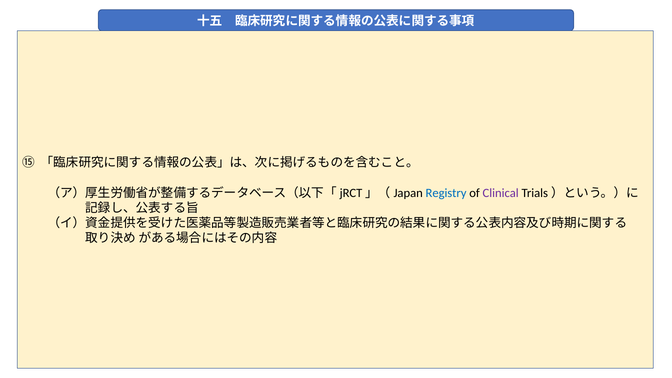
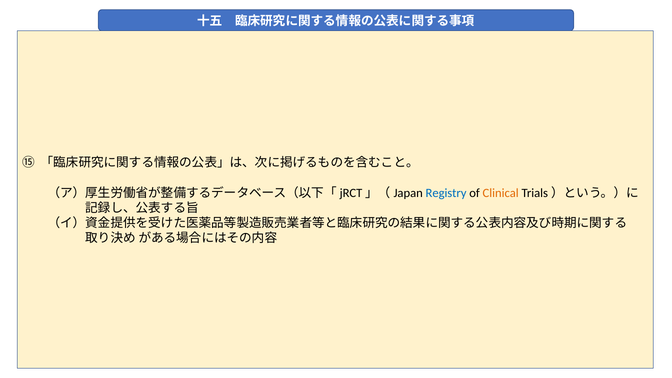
Clinical colour: purple -> orange
